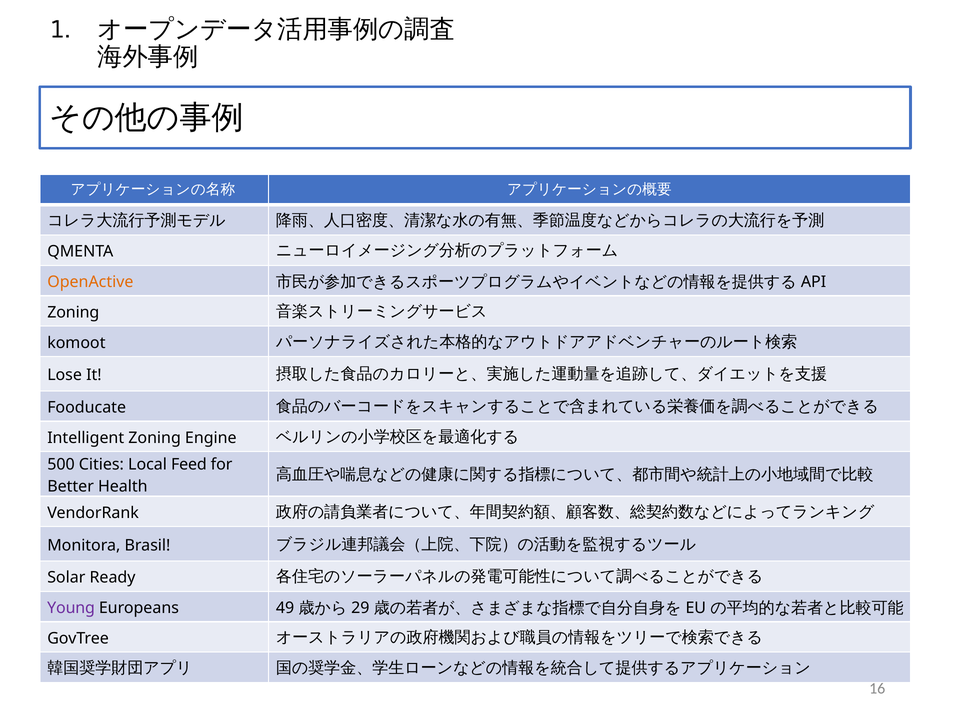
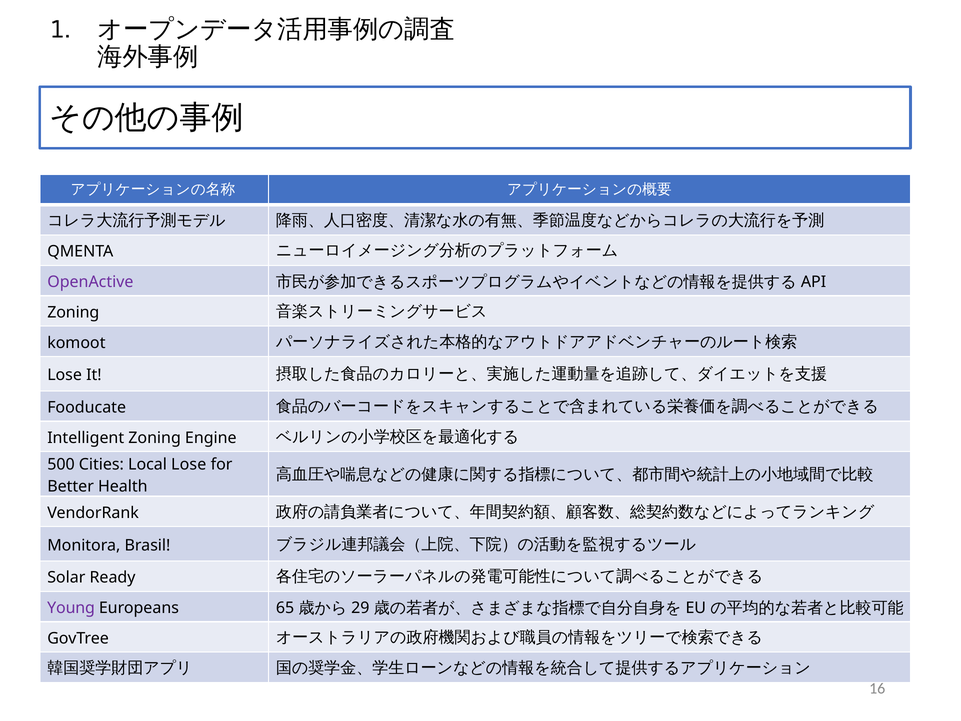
OpenActive colour: orange -> purple
Local Feed: Feed -> Lose
49: 49 -> 65
